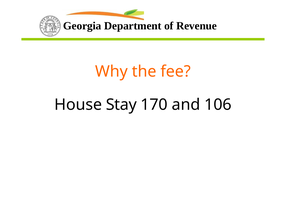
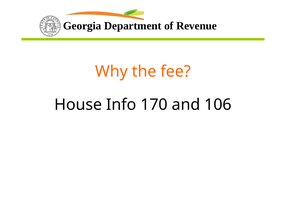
Stay: Stay -> Info
